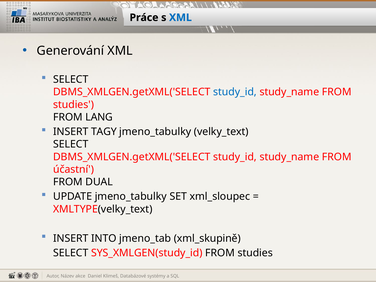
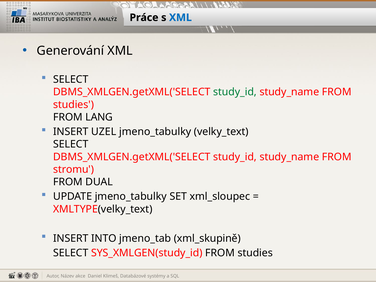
study_id at (235, 92) colour: blue -> green
TAGY: TAGY -> UZEL
účastní: účastní -> stromu
